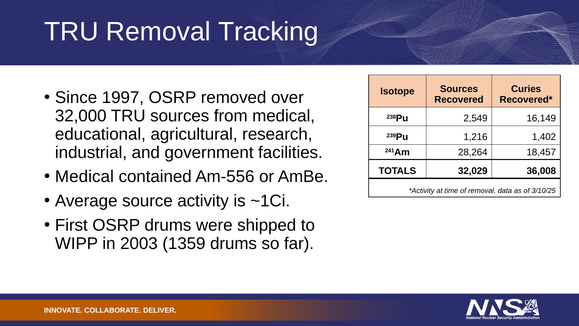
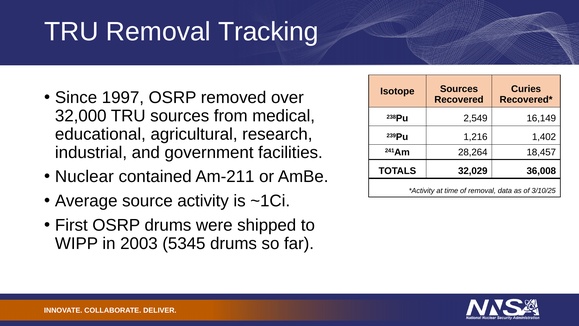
Medical at (84, 177): Medical -> Nuclear
Am-556: Am-556 -> Am-211
1359: 1359 -> 5345
